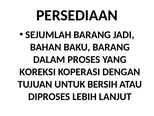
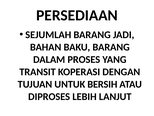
KOREKSI: KOREKSI -> TRANSIT
